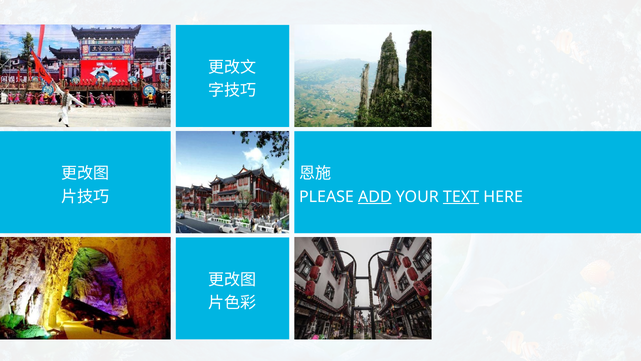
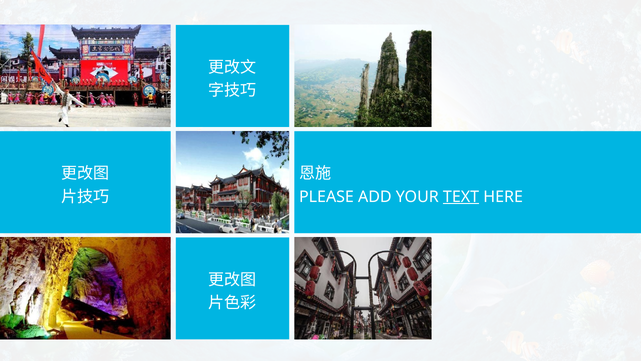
ADD underline: present -> none
